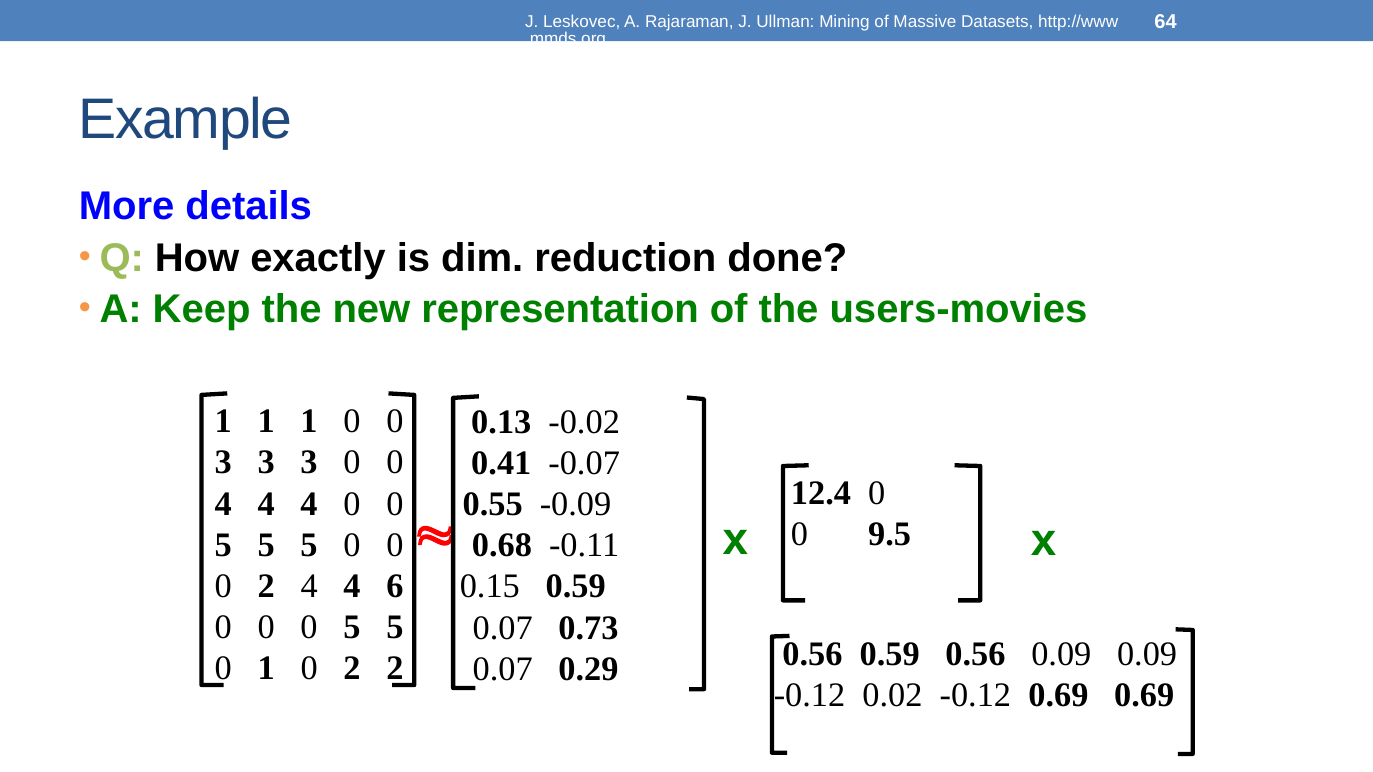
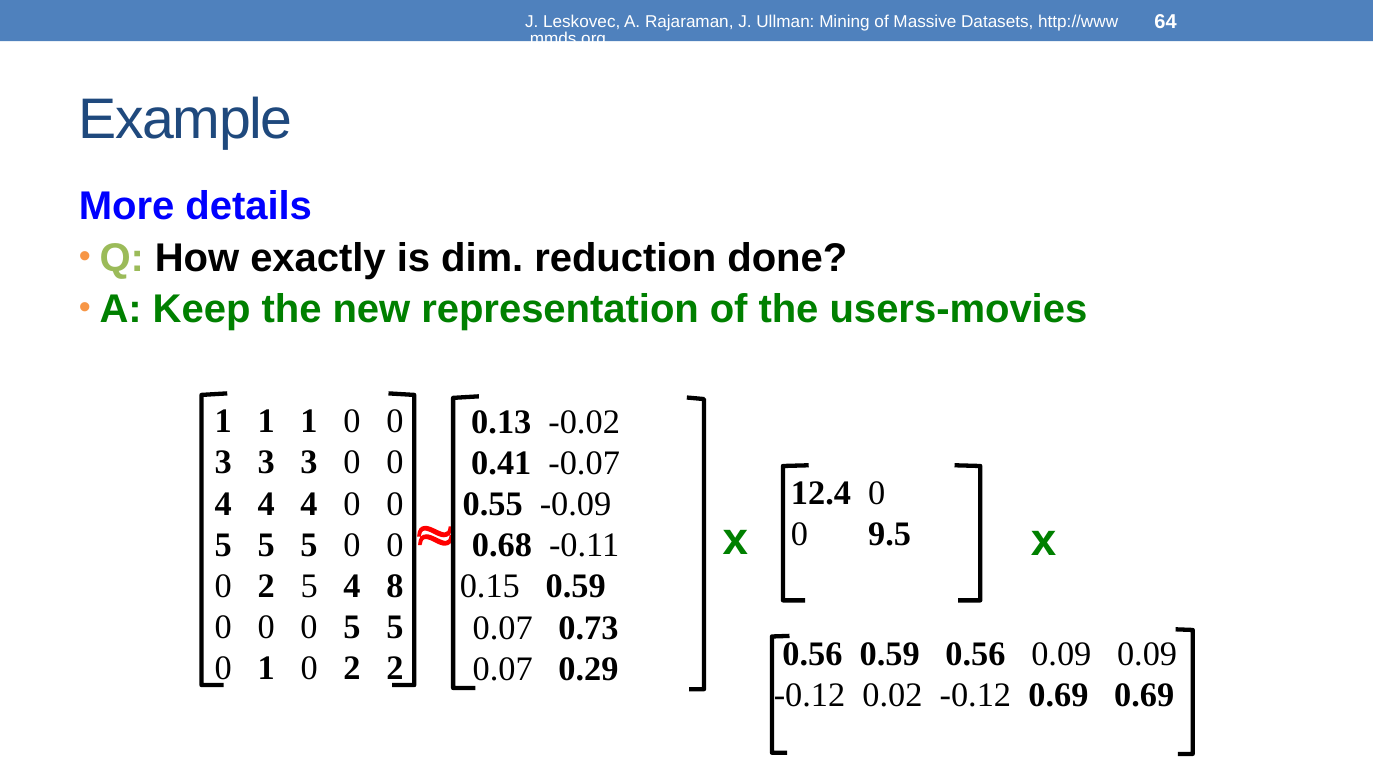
2 4: 4 -> 5
6: 6 -> 8
